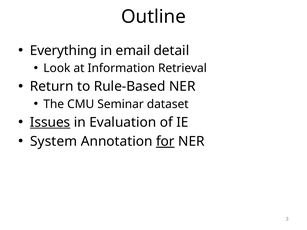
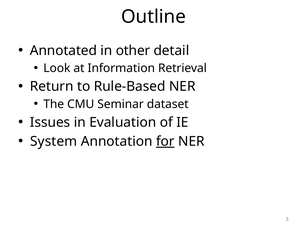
Everything: Everything -> Annotated
email: email -> other
Issues underline: present -> none
